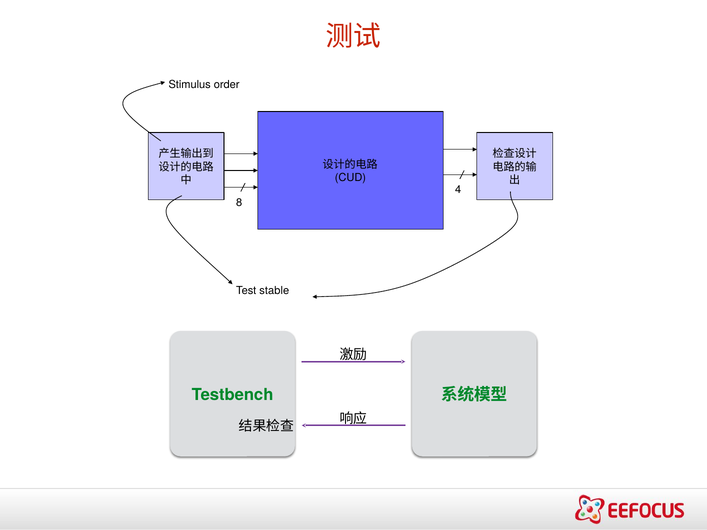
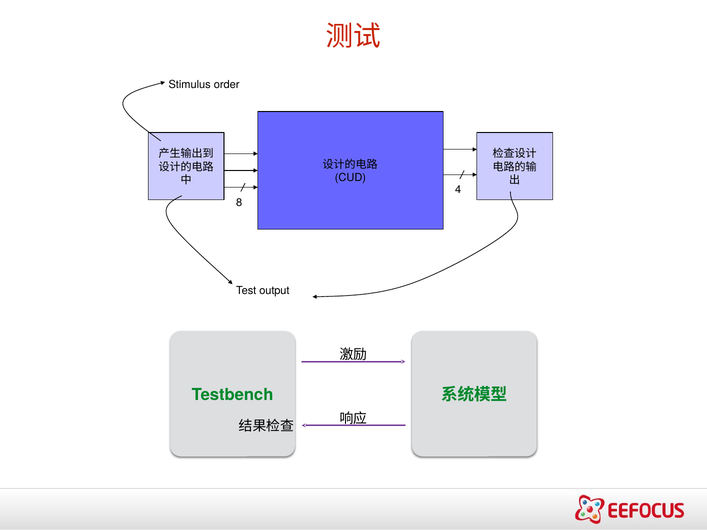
stable: stable -> output
